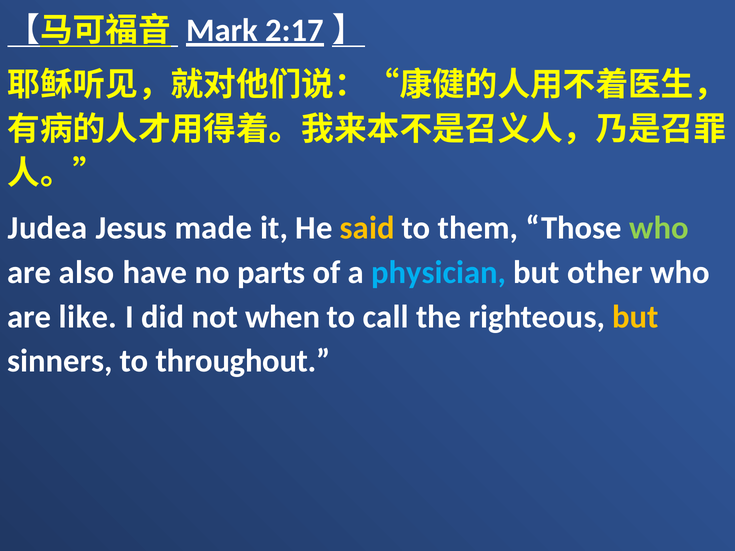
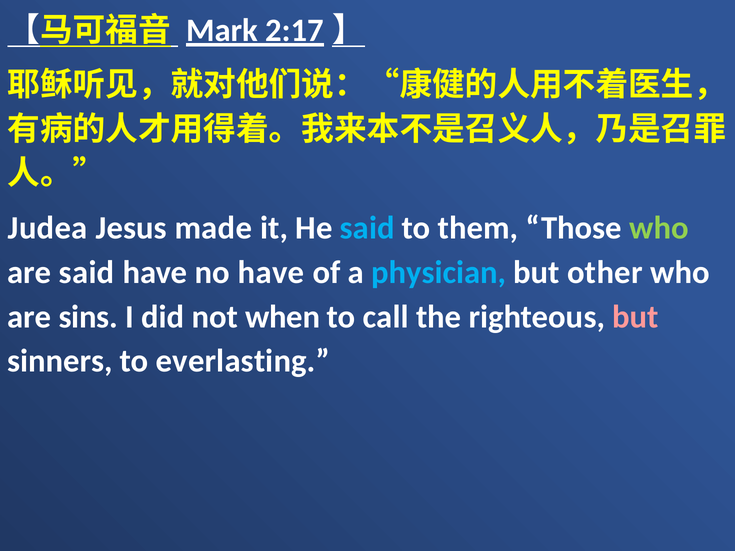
said at (367, 228) colour: yellow -> light blue
are also: also -> said
no parts: parts -> have
like: like -> sins
but at (635, 317) colour: yellow -> pink
throughout: throughout -> everlasting
